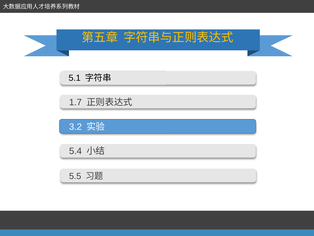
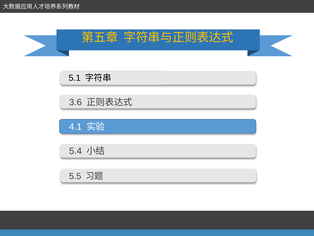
1.7: 1.7 -> 3.6
3.2: 3.2 -> 4.1
